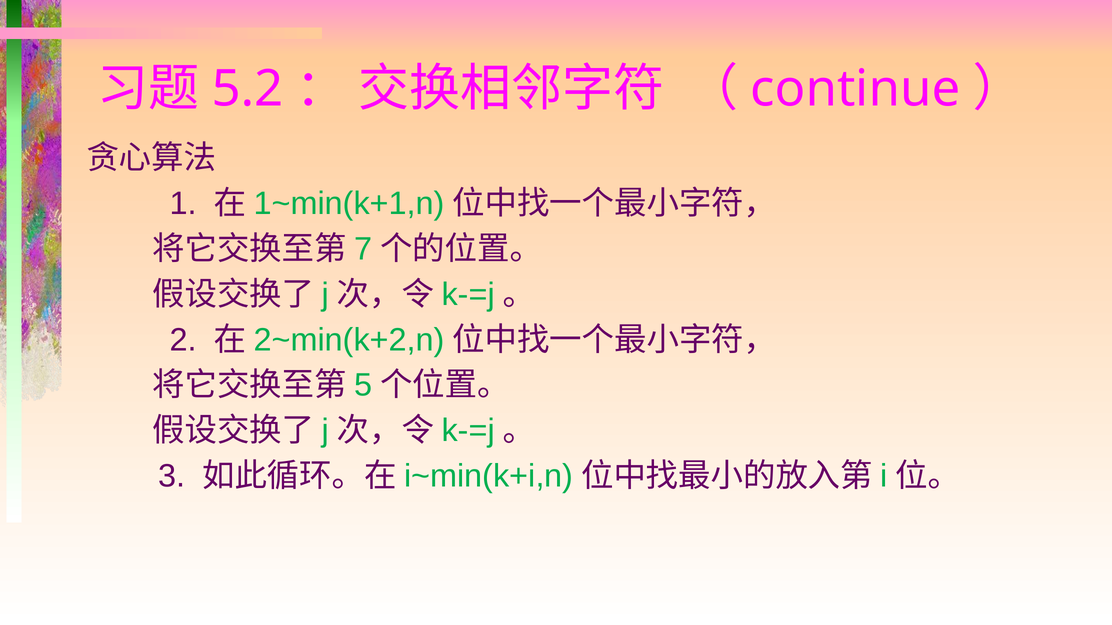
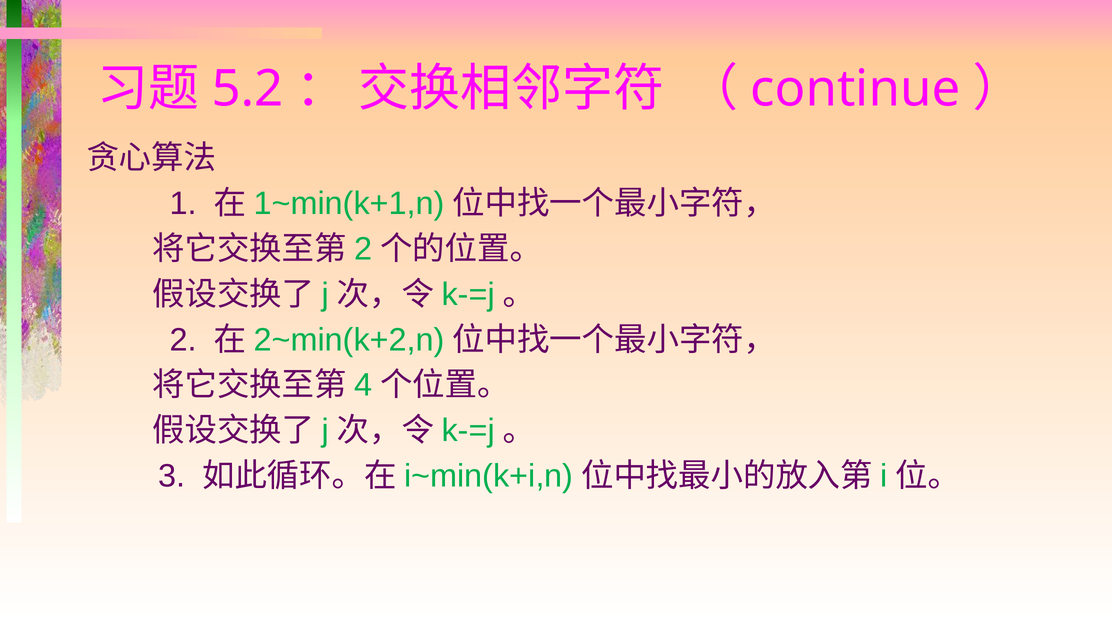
7 at (363, 249): 7 -> 2
5: 5 -> 4
